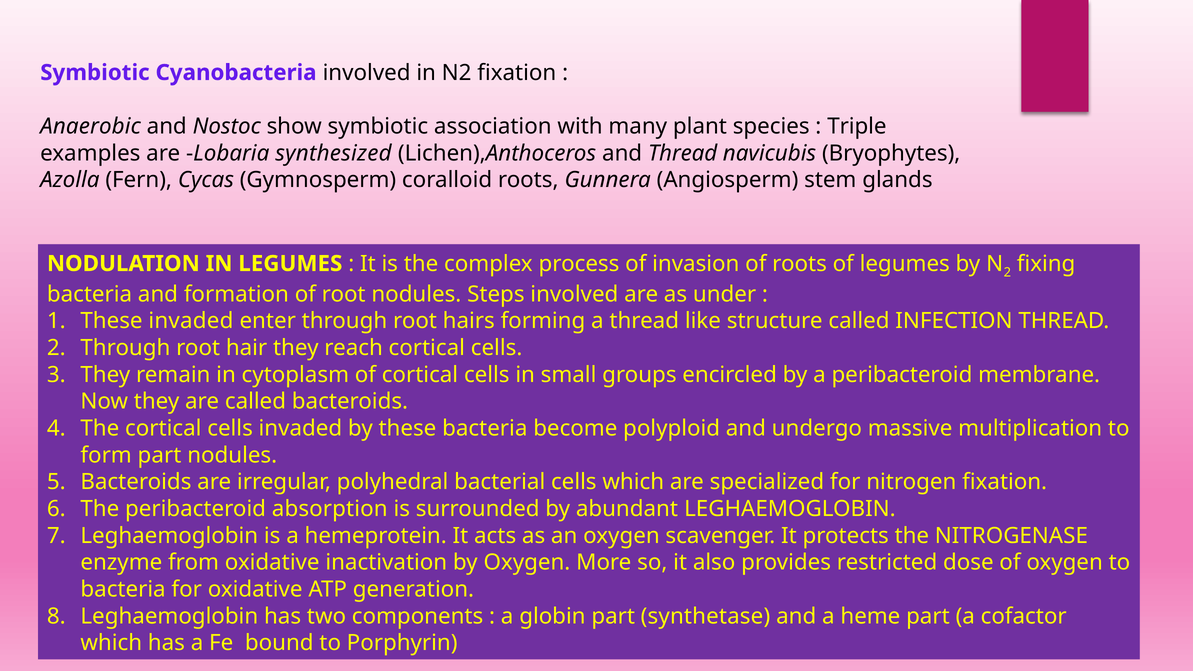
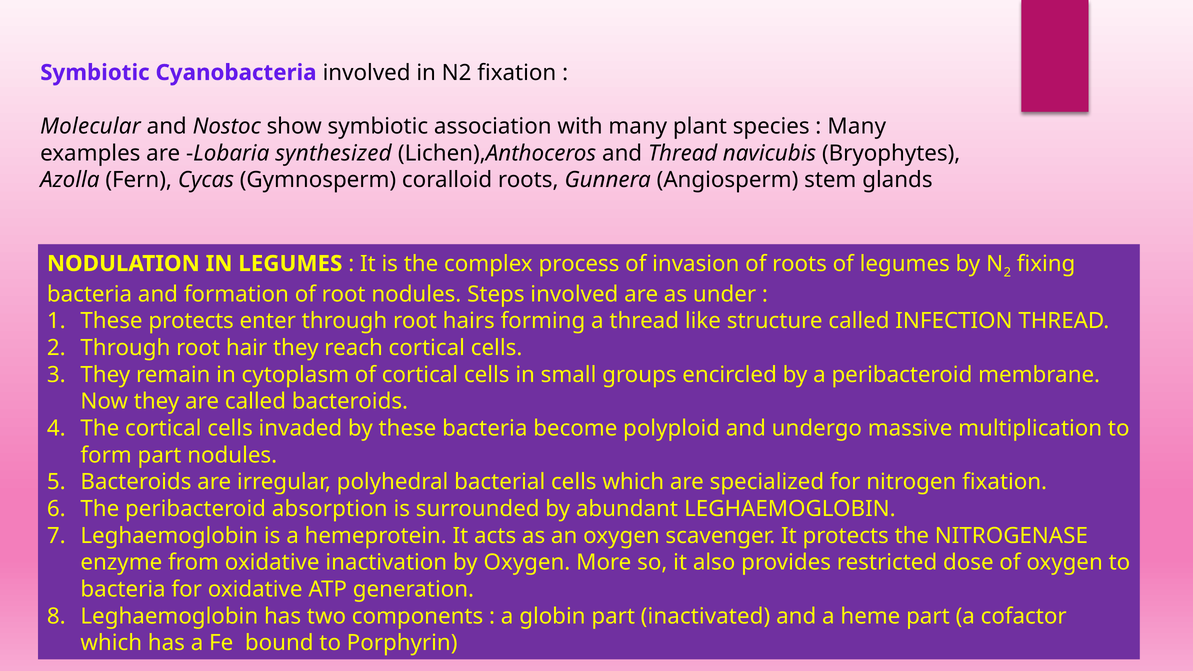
Anaerobic: Anaerobic -> Molecular
Triple at (857, 126): Triple -> Many
These invaded: invaded -> protects
synthetase: synthetase -> inactivated
